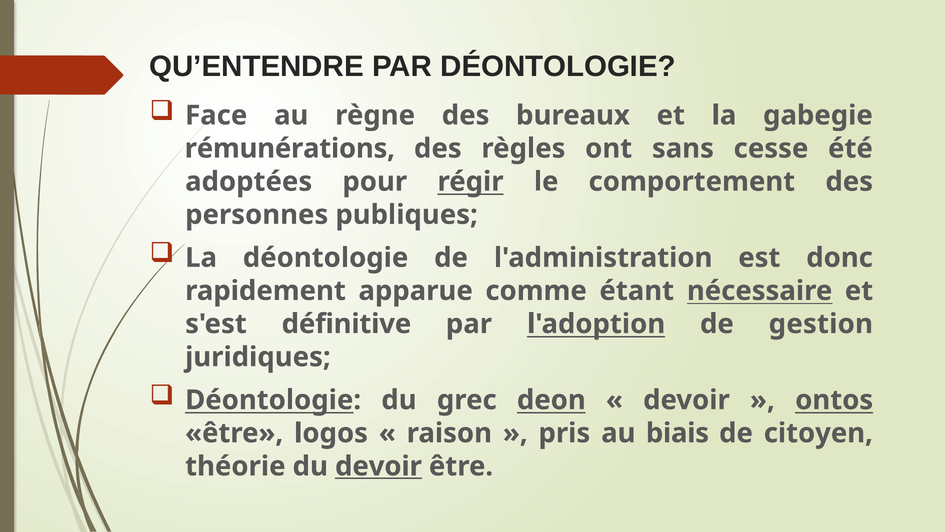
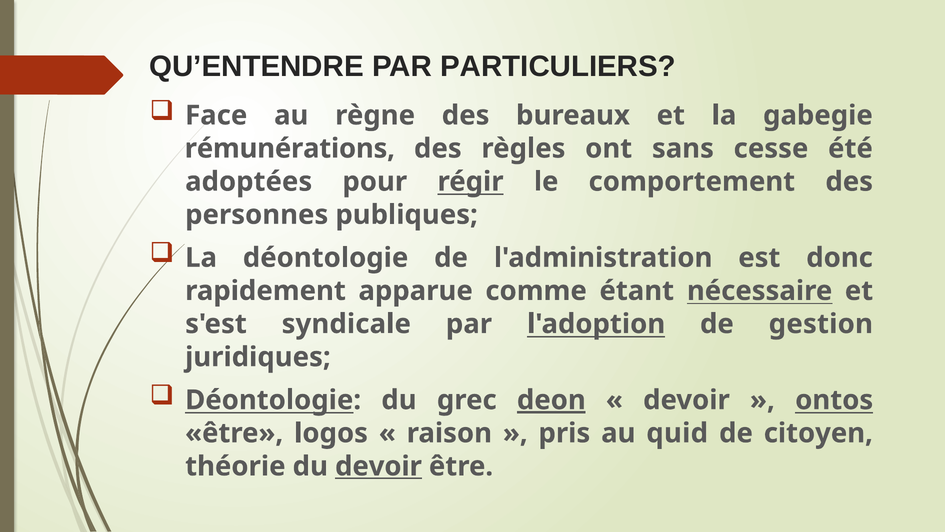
PAR DÉONTOLOGIE: DÉONTOLOGIE -> PARTICULIERS
définitive: définitive -> syndicale
deon underline: none -> present
biais: biais -> quid
